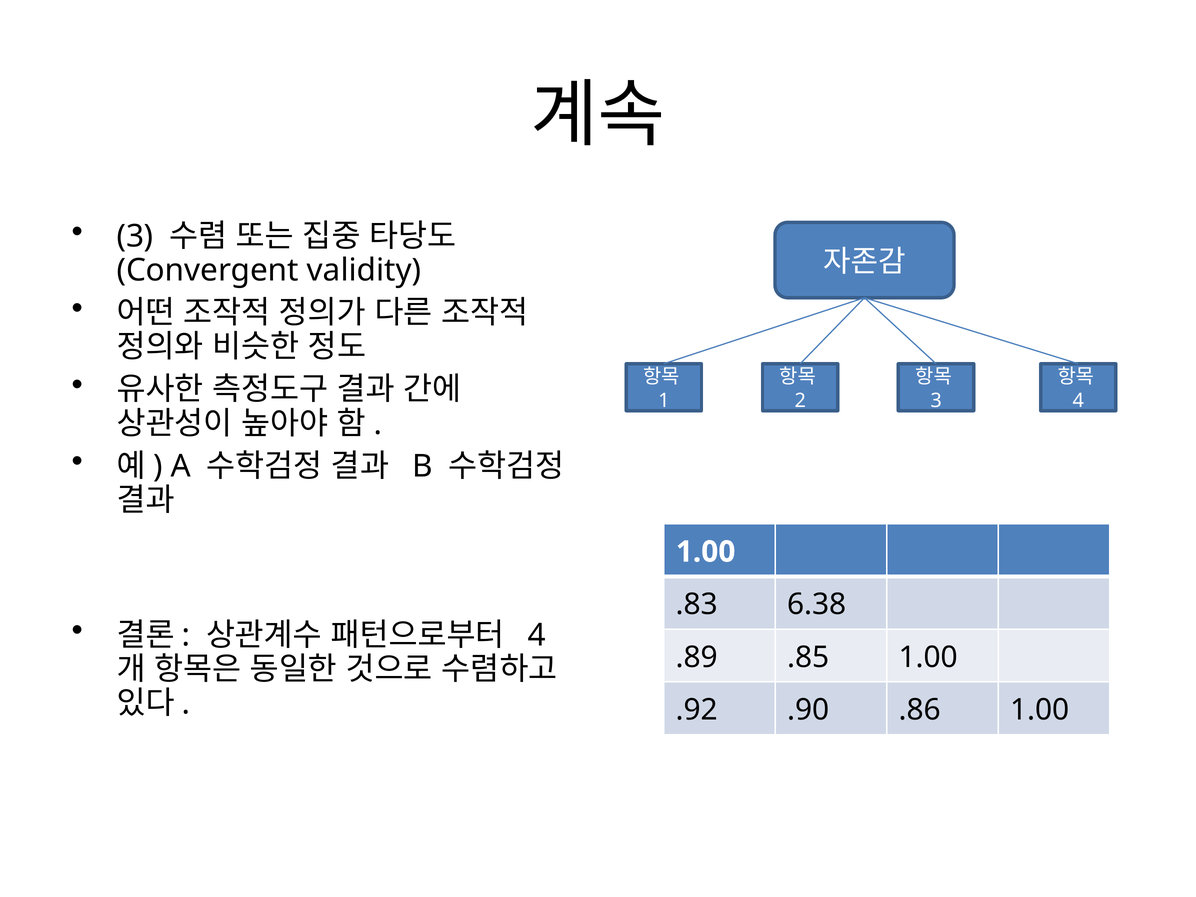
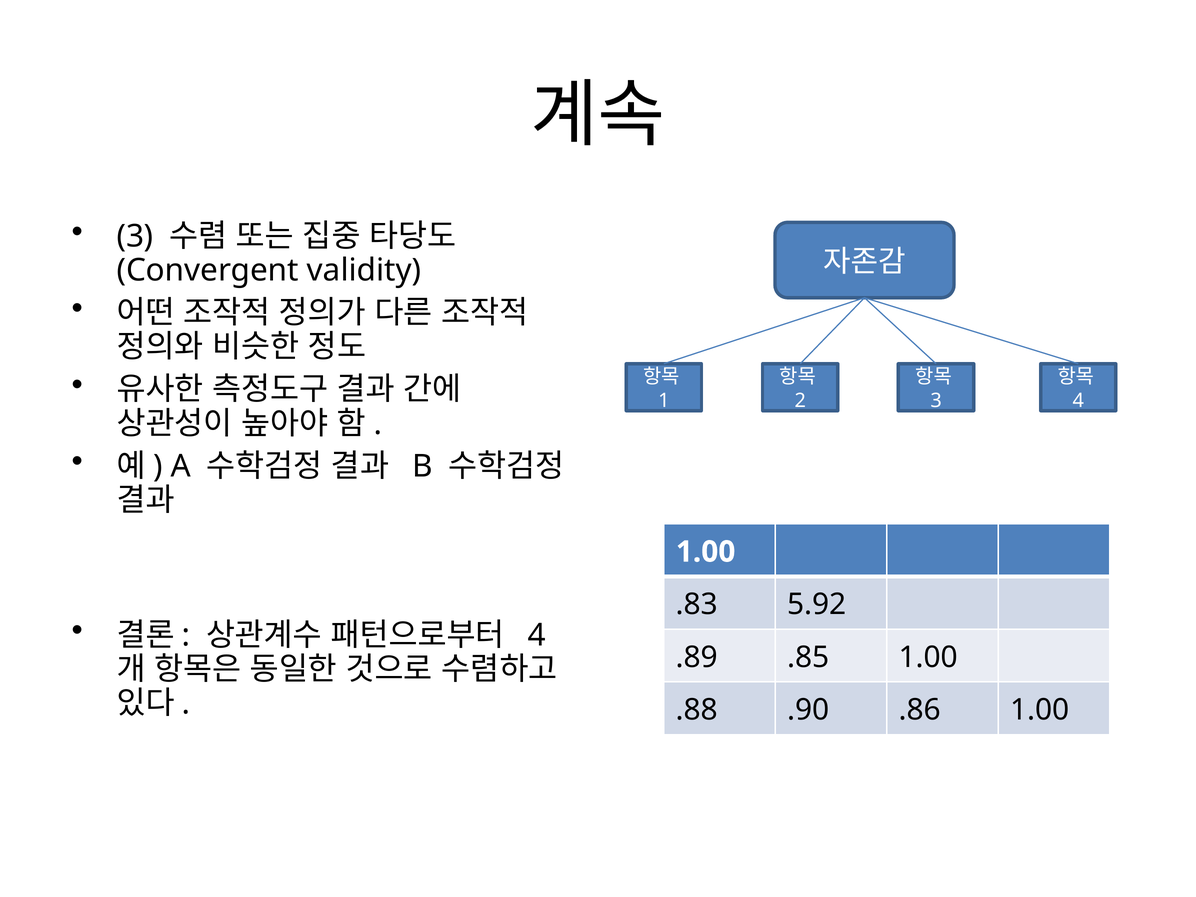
6.38: 6.38 -> 5.92
.92: .92 -> .88
